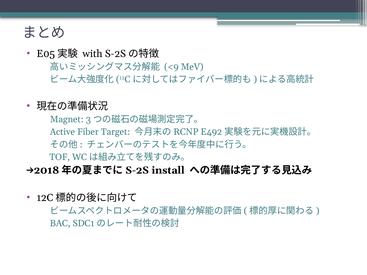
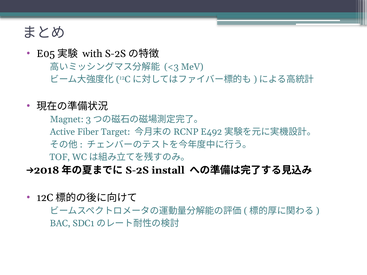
<9: <9 -> <3
